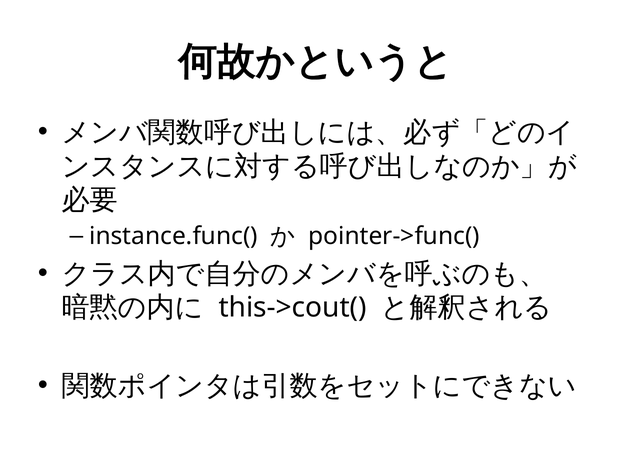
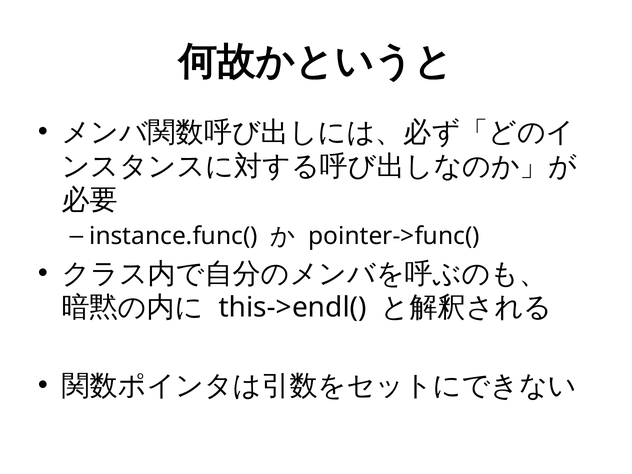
this->cout(: this->cout( -> this->endl(
